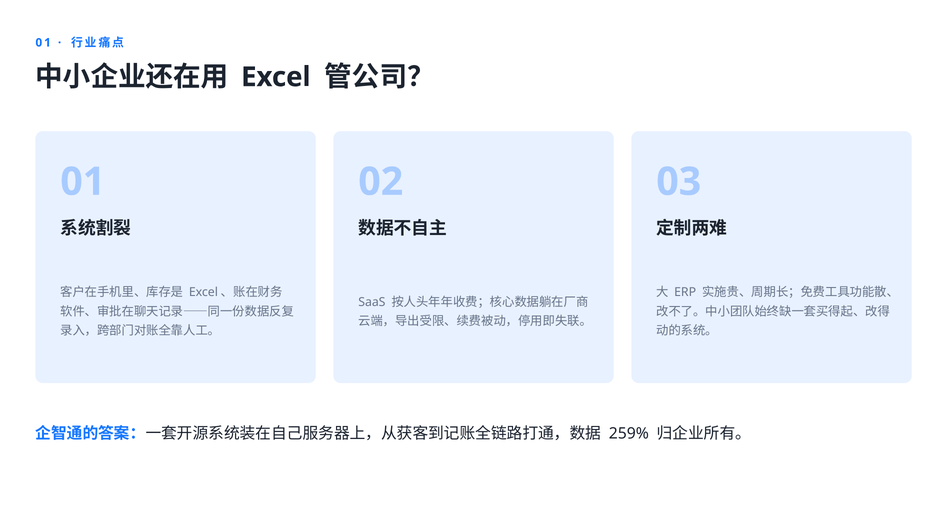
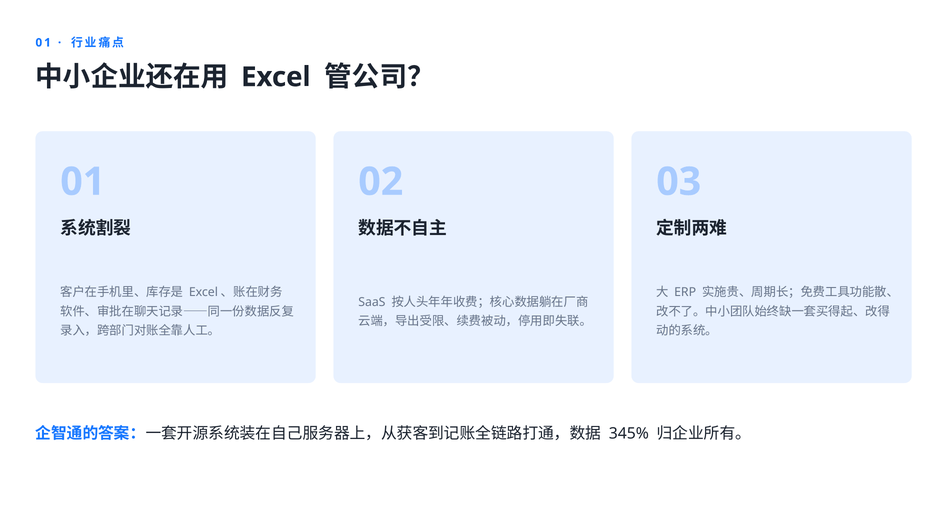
259%: 259% -> 345%
